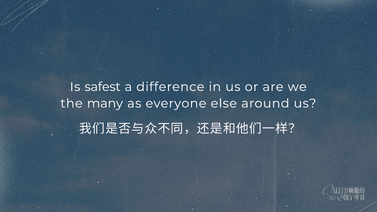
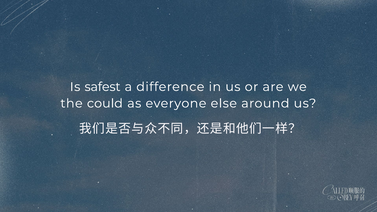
many: many -> could
